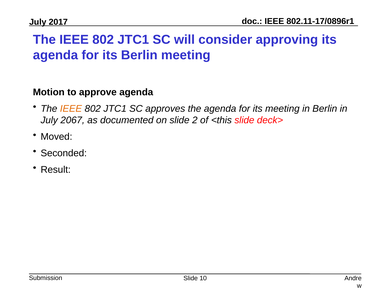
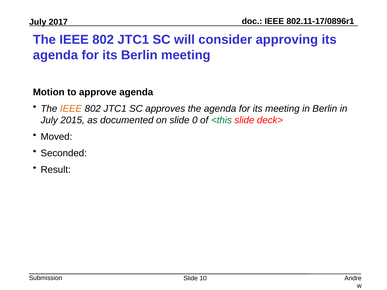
2067: 2067 -> 2015
2: 2 -> 0
<this colour: black -> green
